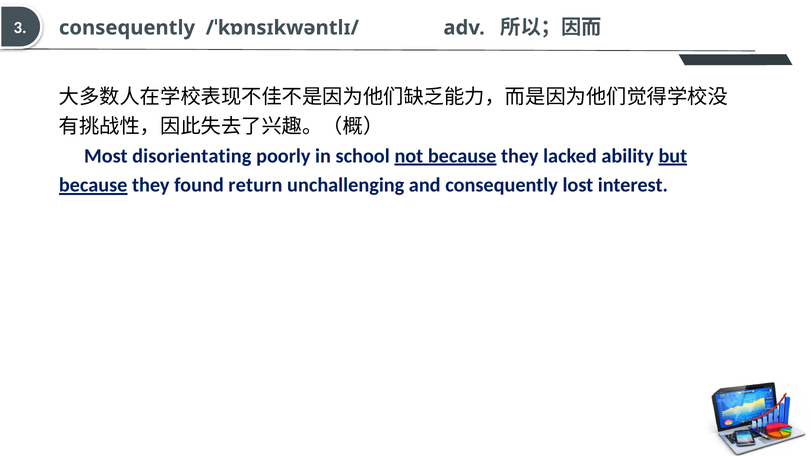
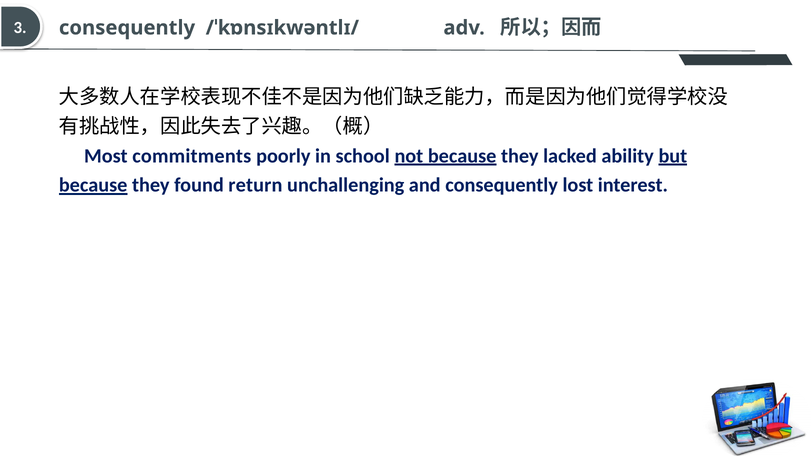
disorientating: disorientating -> commitments
